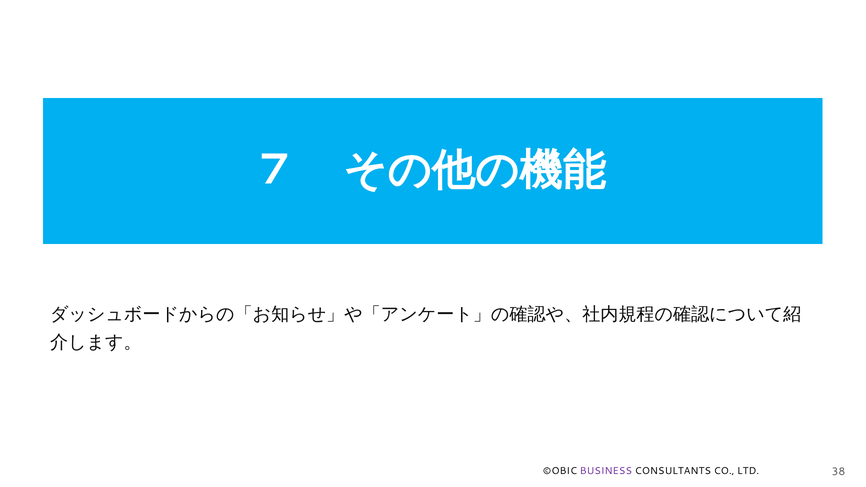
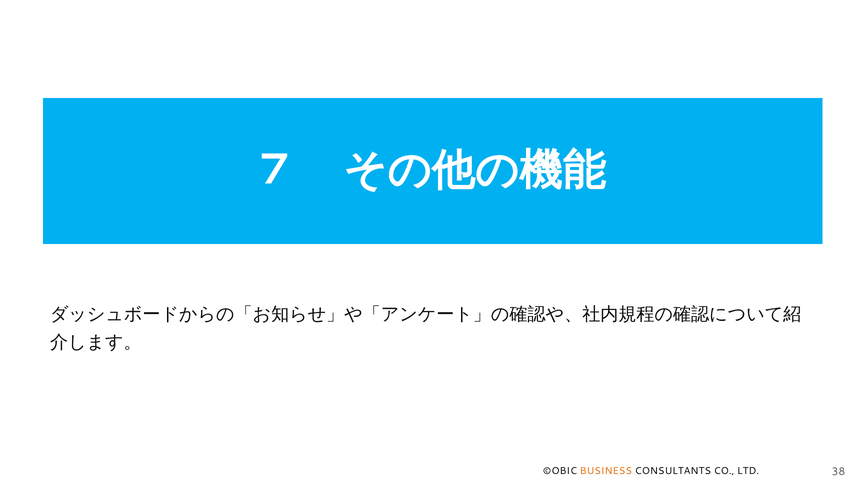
BUSINESS colour: purple -> orange
